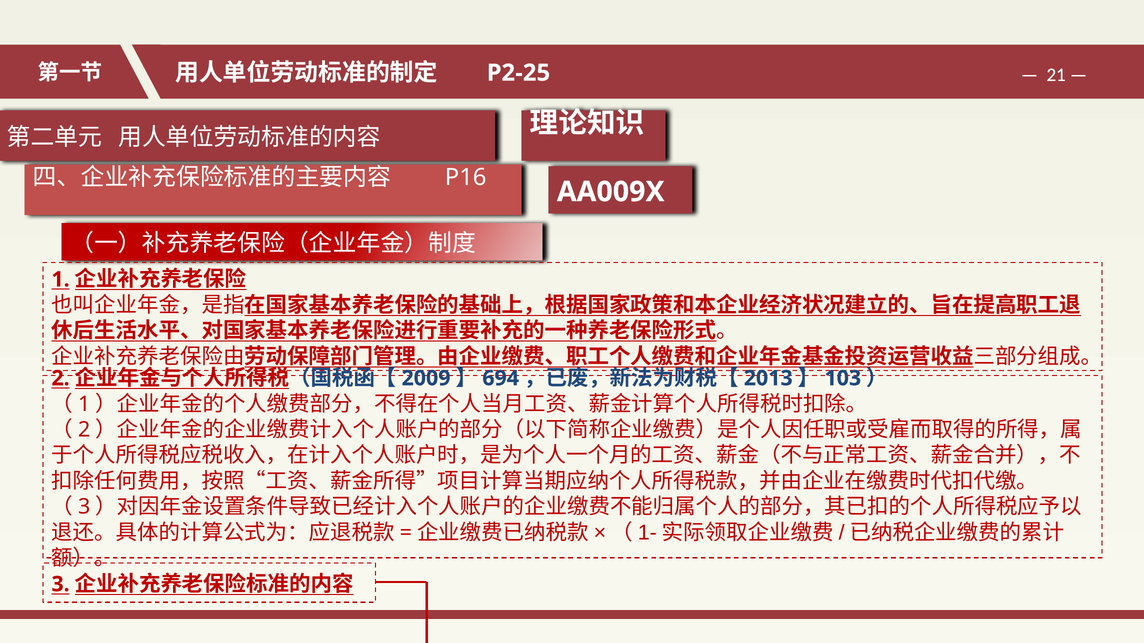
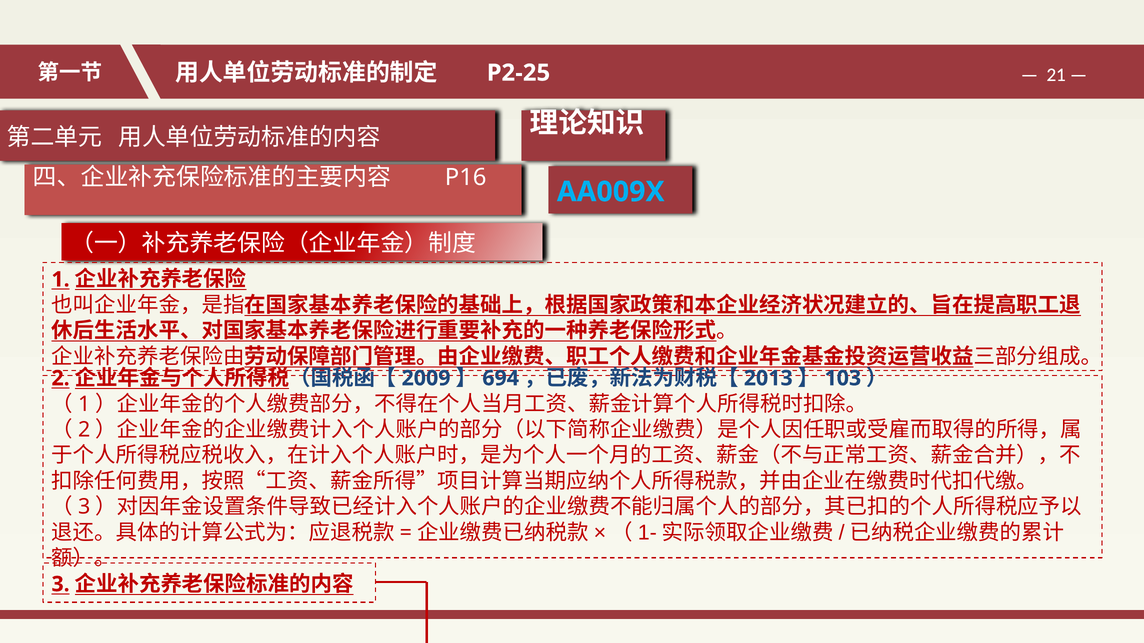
AA009X colour: white -> light blue
